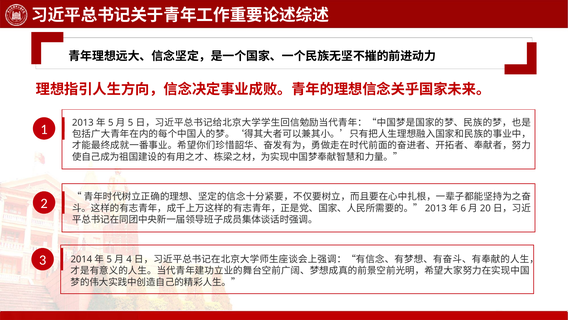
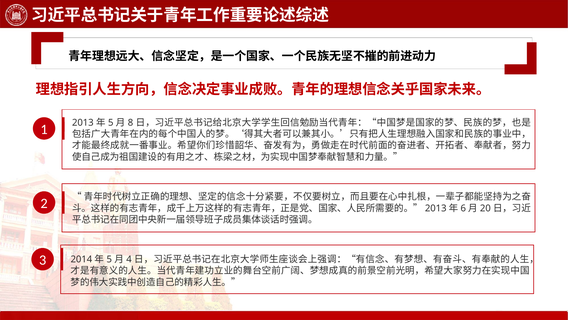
5 at (131, 123): 5 -> 8
